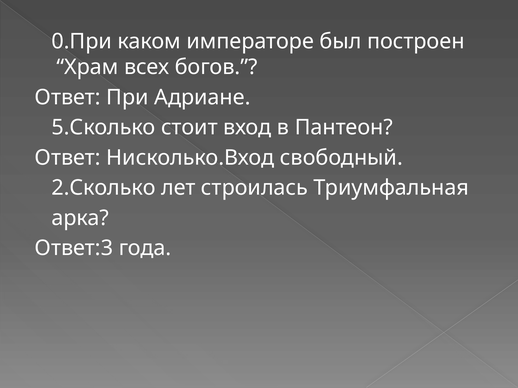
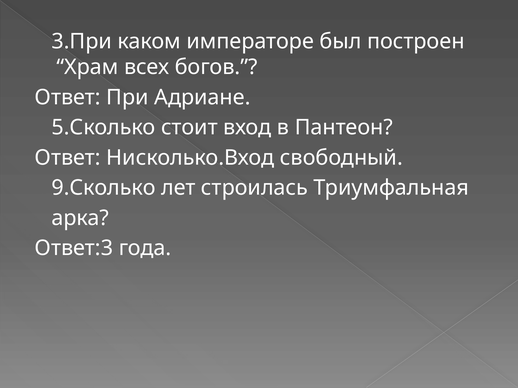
0.При: 0.При -> 3.При
2.Сколько: 2.Сколько -> 9.Сколько
